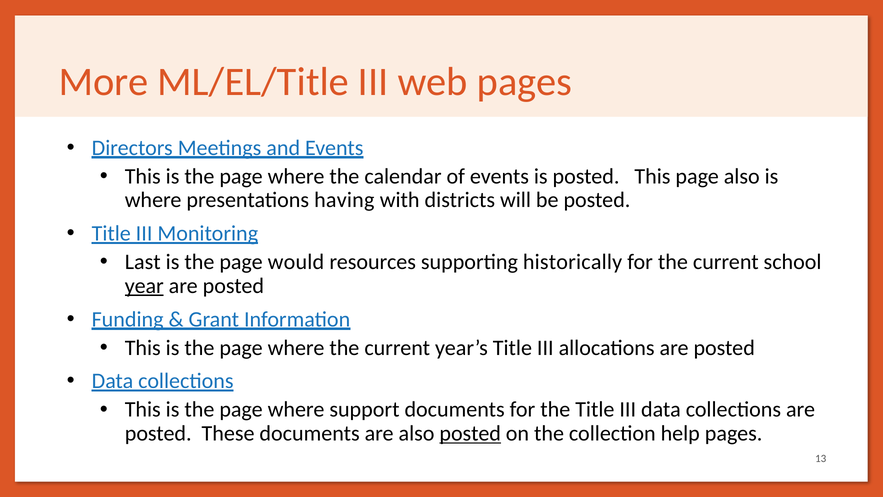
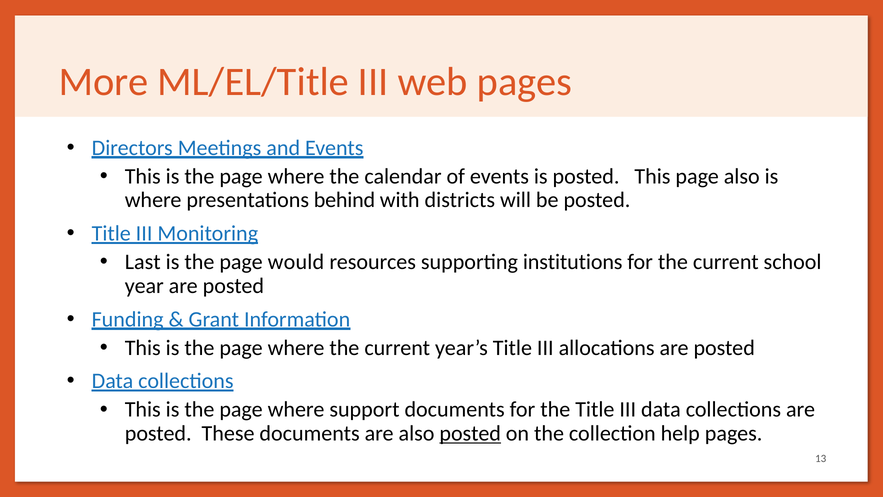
having: having -> behind
historically: historically -> institutions
year underline: present -> none
